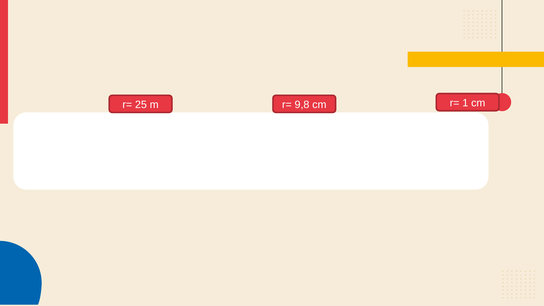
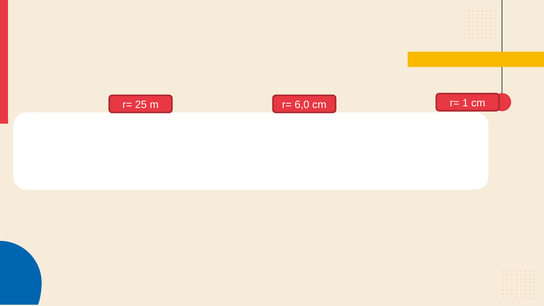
9,8: 9,8 -> 6,0
